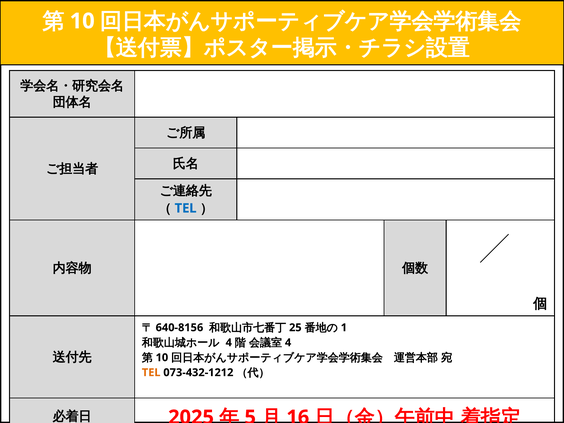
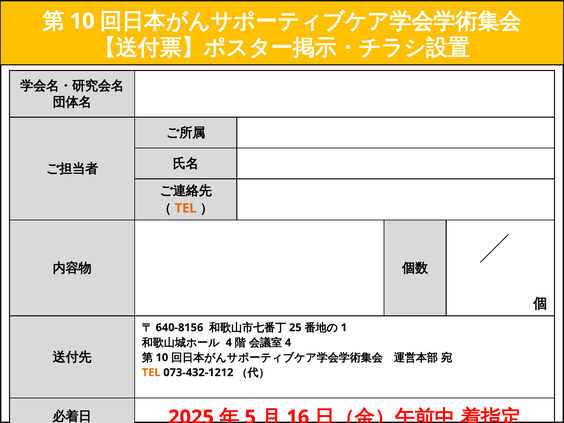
TEL at (186, 208) colour: blue -> orange
